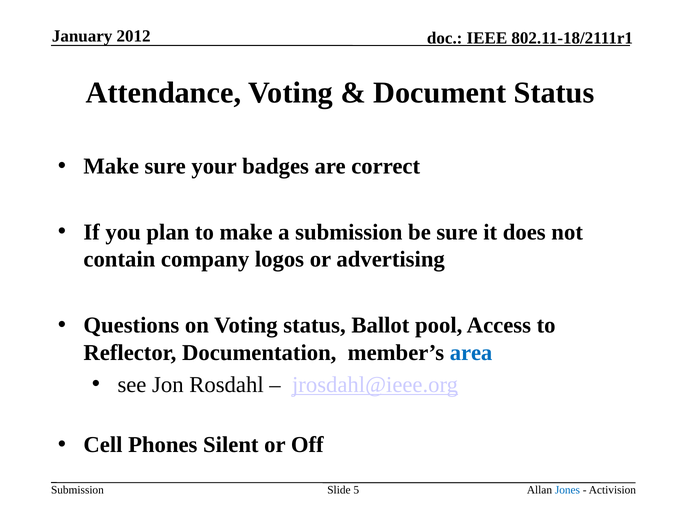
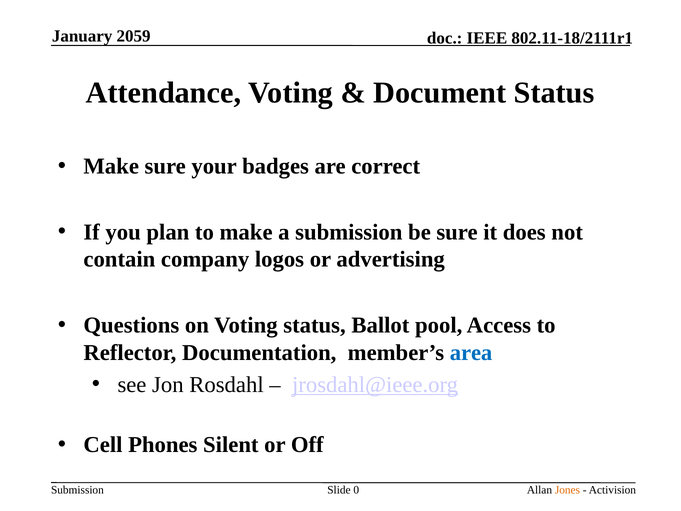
2012: 2012 -> 2059
5: 5 -> 0
Jones colour: blue -> orange
